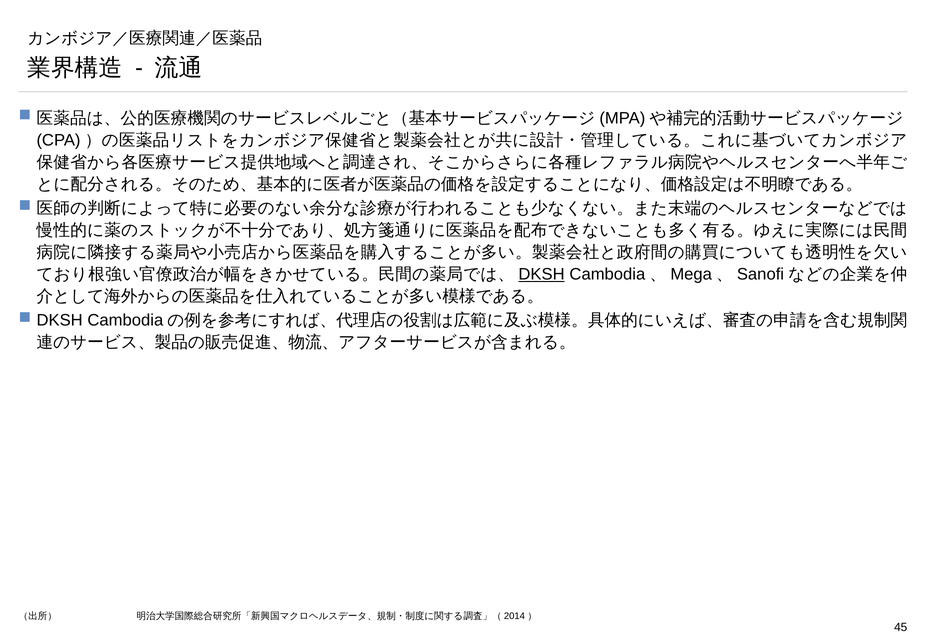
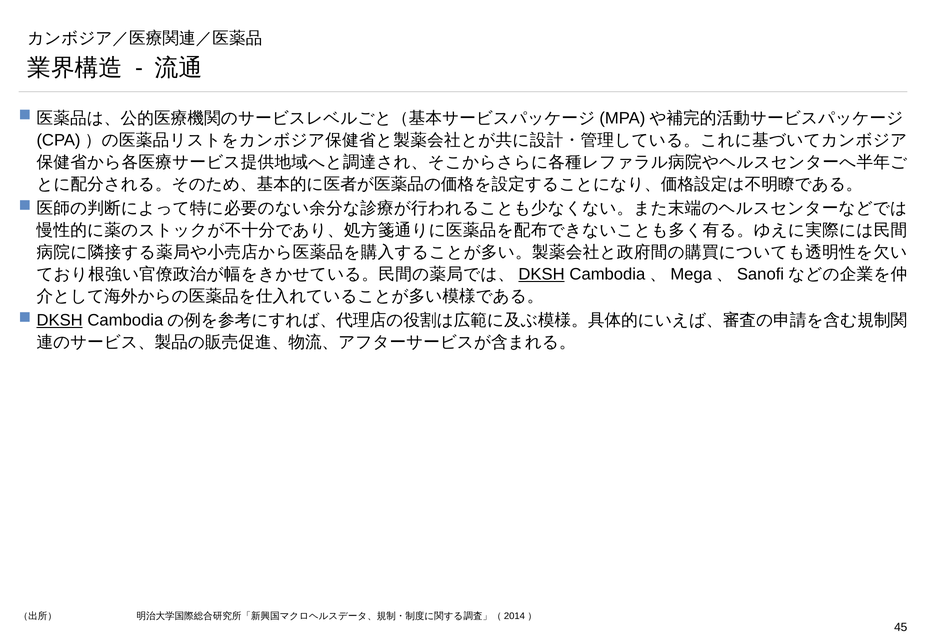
DKSH at (60, 320) underline: none -> present
